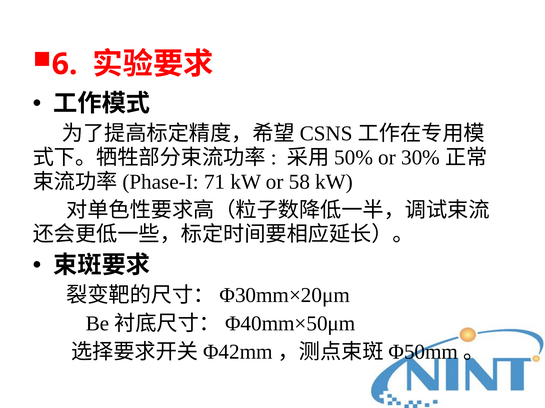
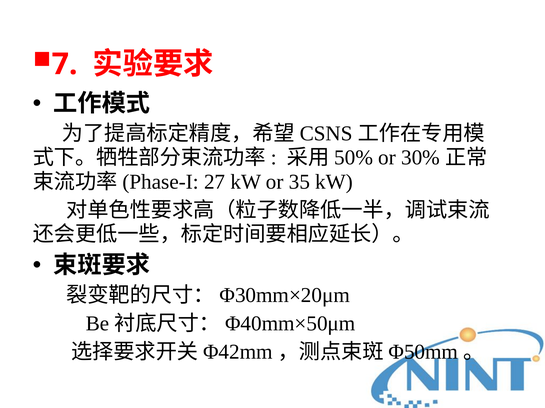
6: 6 -> 7
71: 71 -> 27
58: 58 -> 35
